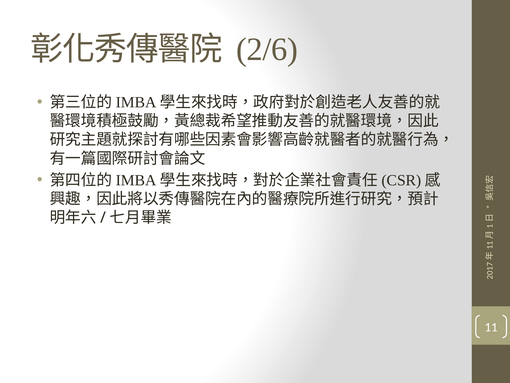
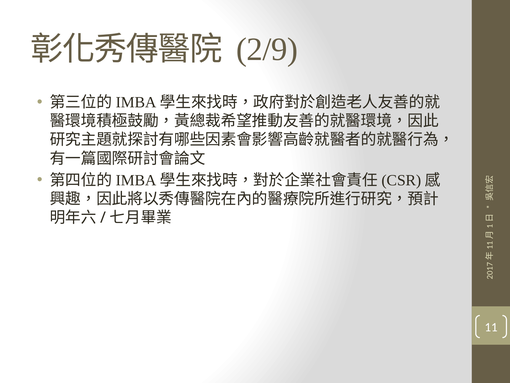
2/6: 2/6 -> 2/9
